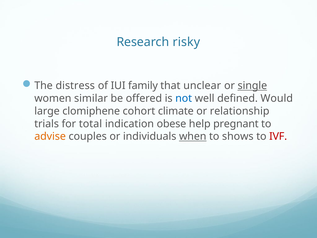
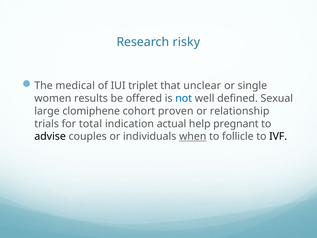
distress: distress -> medical
family: family -> triplet
single underline: present -> none
similar: similar -> results
Would: Would -> Sexual
climate: climate -> proven
obese: obese -> actual
advise colour: orange -> black
shows: shows -> follicle
IVF colour: red -> black
